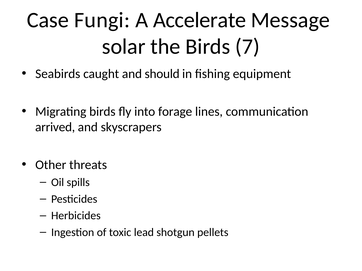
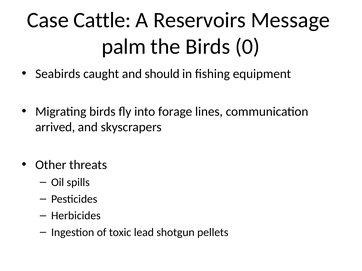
Fungi: Fungi -> Cattle
Accelerate: Accelerate -> Reservoirs
solar: solar -> palm
7: 7 -> 0
